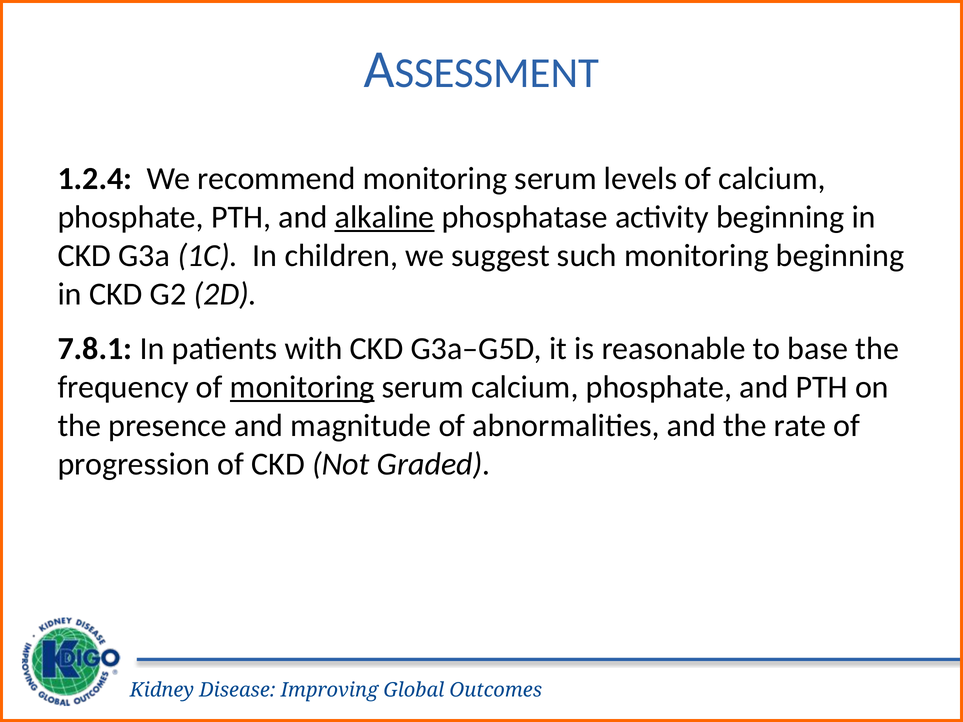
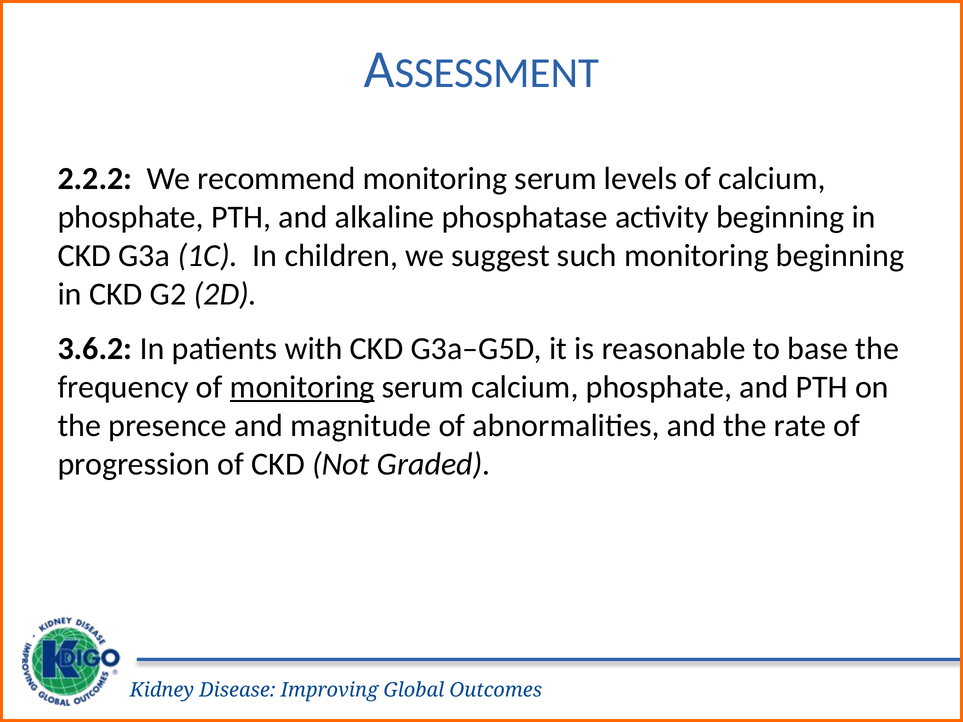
1.2.4: 1.2.4 -> 2.2.2
alkaline underline: present -> none
7.8.1: 7.8.1 -> 3.6.2
